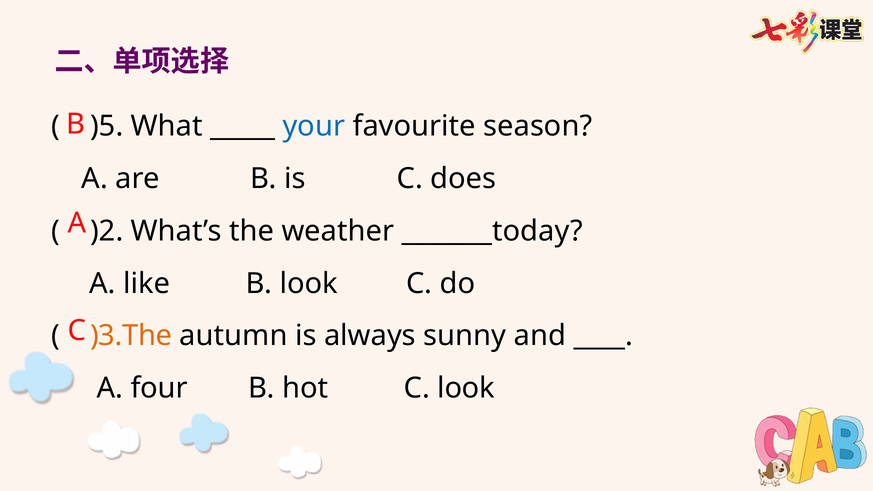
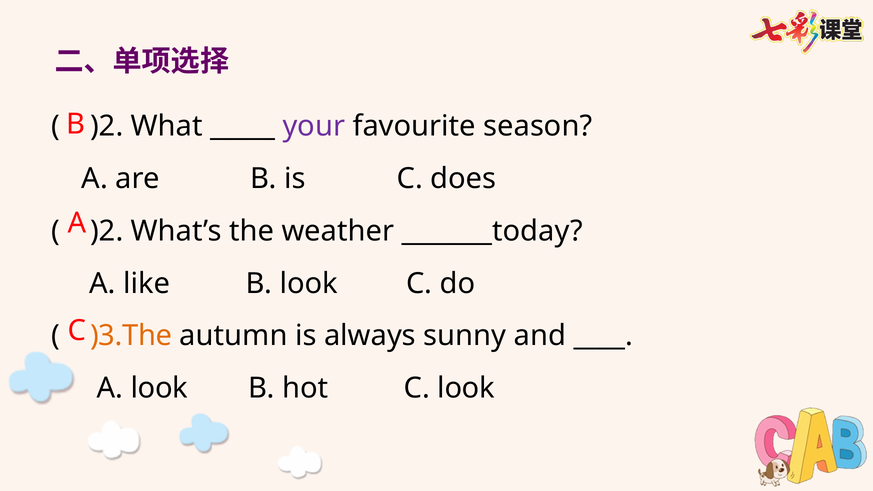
)5 at (107, 126): )5 -> )2
your colour: blue -> purple
A four: four -> look
